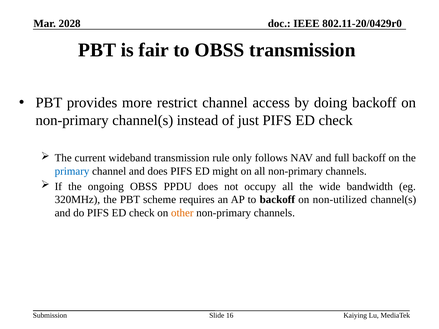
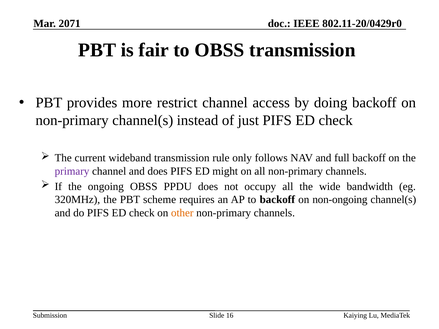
2028: 2028 -> 2071
primary colour: blue -> purple
non-utilized: non-utilized -> non-ongoing
